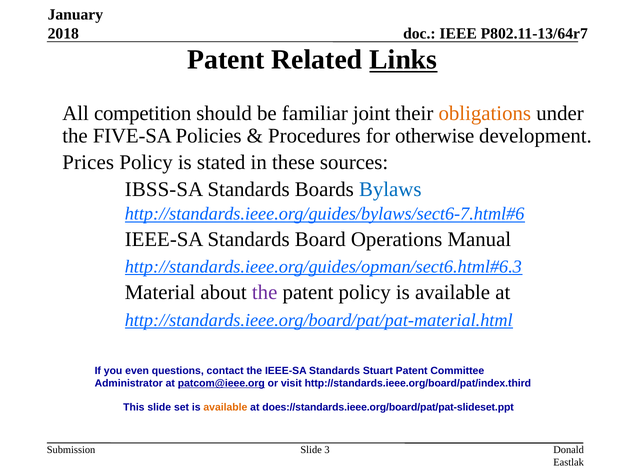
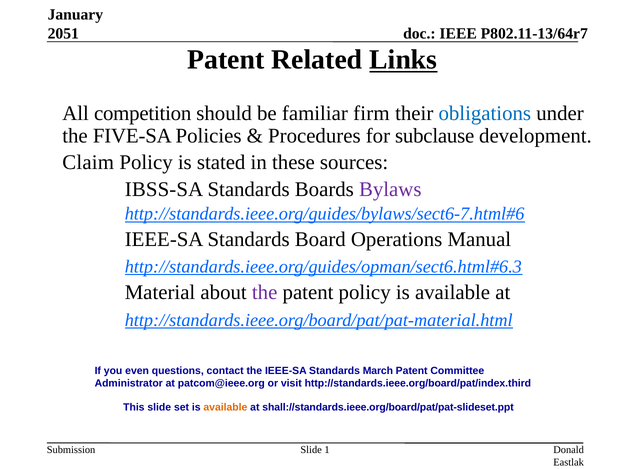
2018: 2018 -> 2051
joint: joint -> firm
obligations colour: orange -> blue
otherwise: otherwise -> subclause
Prices: Prices -> Claim
Bylaws colour: blue -> purple
Stuart: Stuart -> March
patcom@ieee.org underline: present -> none
does://standards.ieee.org/board/pat/pat-slideset.ppt: does://standards.ieee.org/board/pat/pat-slideset.ppt -> shall://standards.ieee.org/board/pat/pat-slideset.ppt
3: 3 -> 1
